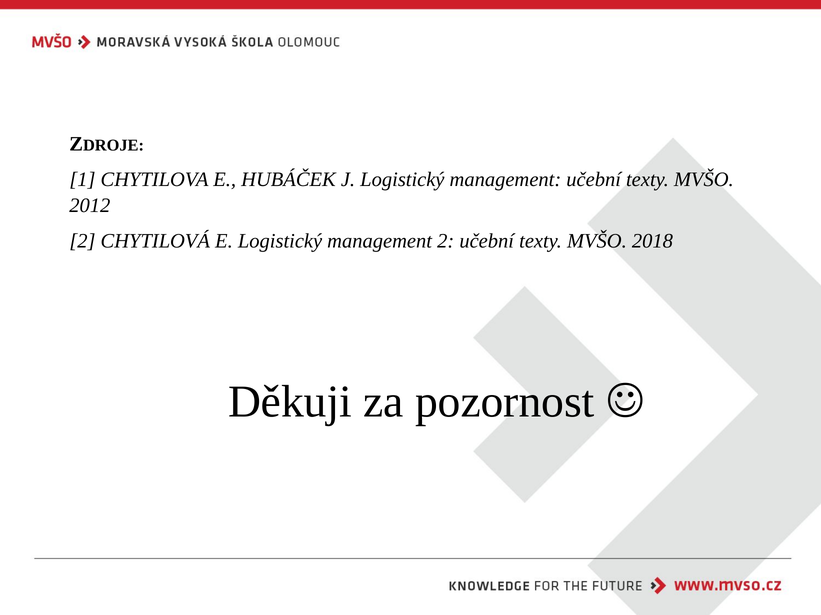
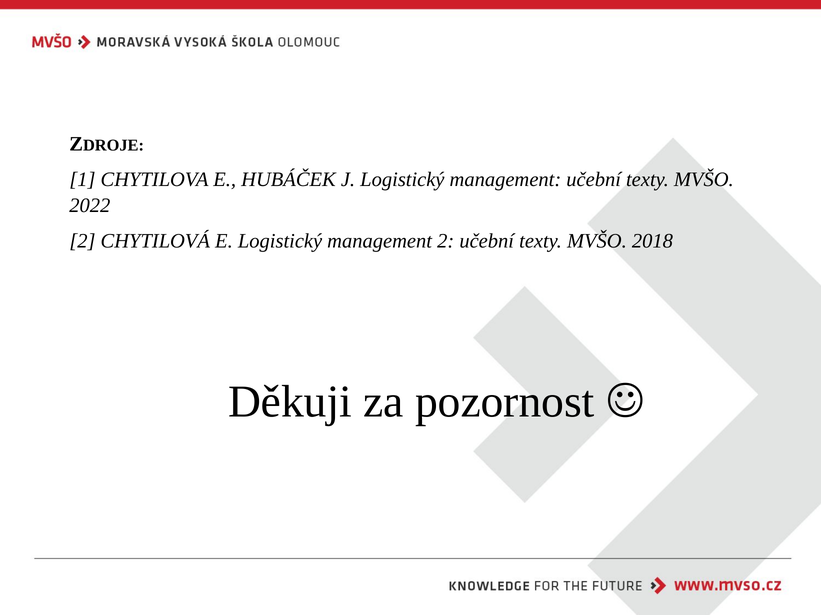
2012: 2012 -> 2022
